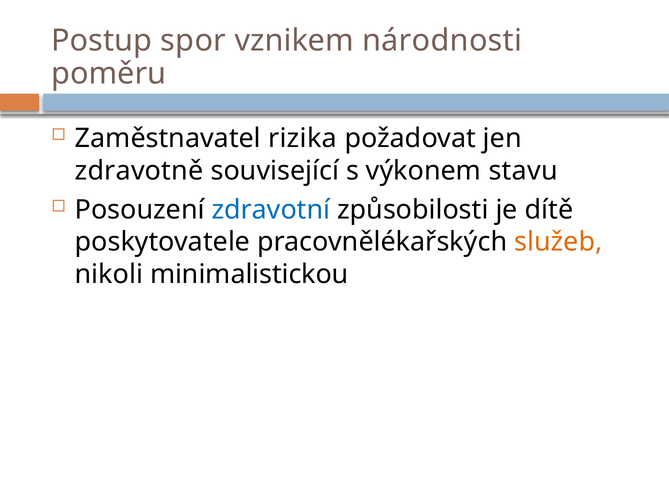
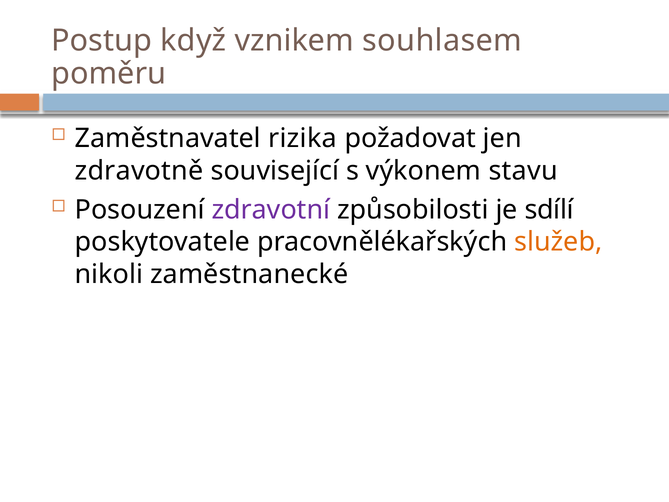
spor: spor -> když
národnosti: národnosti -> souhlasem
zdravotní colour: blue -> purple
dítě: dítě -> sdílí
minimalistickou: minimalistickou -> zaměstnanecké
